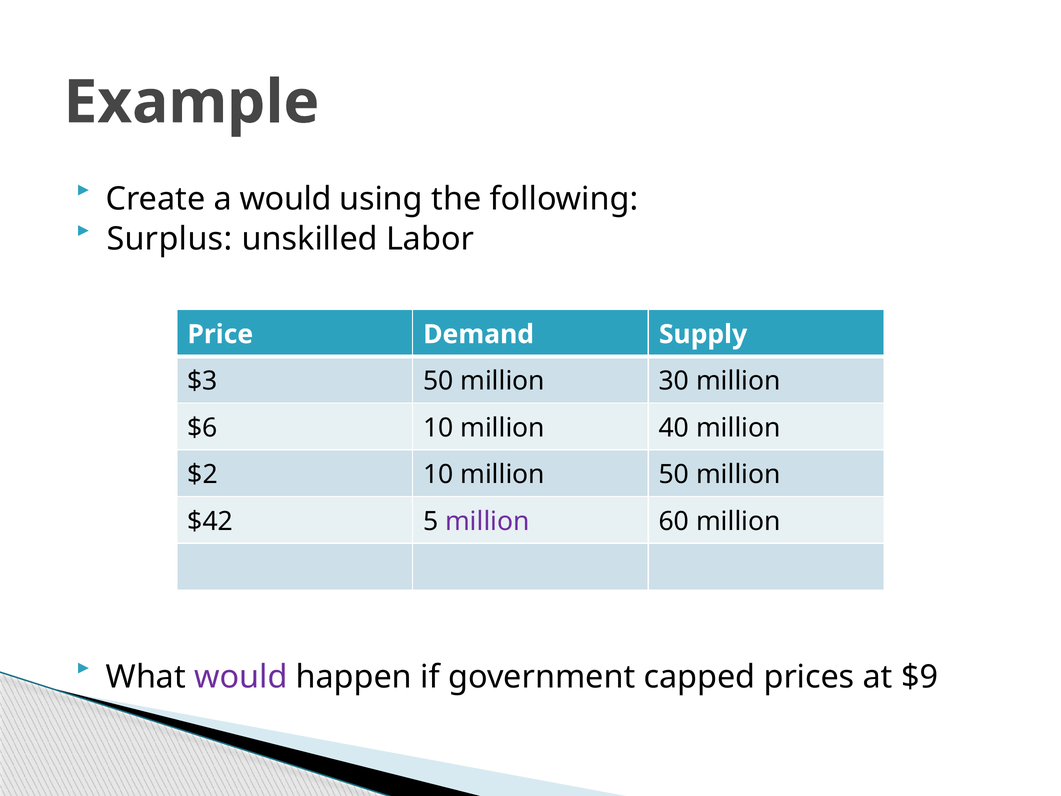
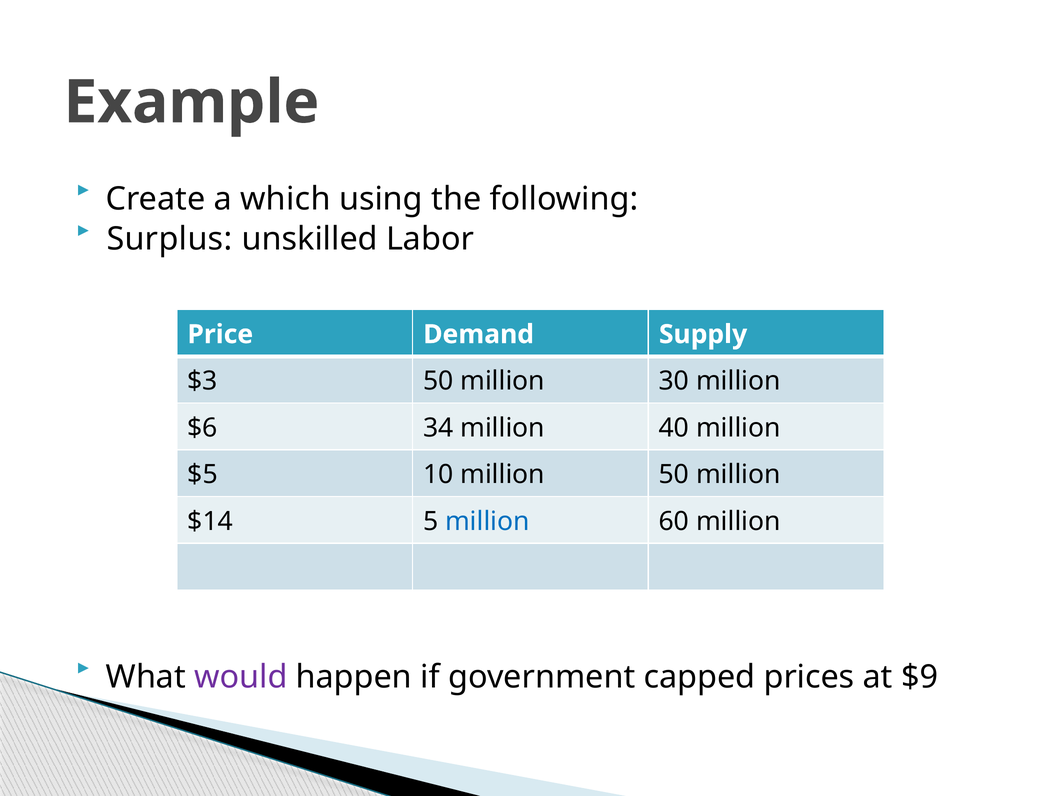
a would: would -> which
$6 10: 10 -> 34
$2: $2 -> $5
$42: $42 -> $14
million at (487, 521) colour: purple -> blue
